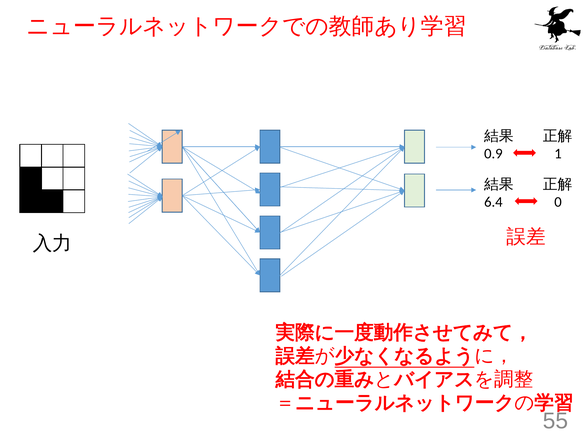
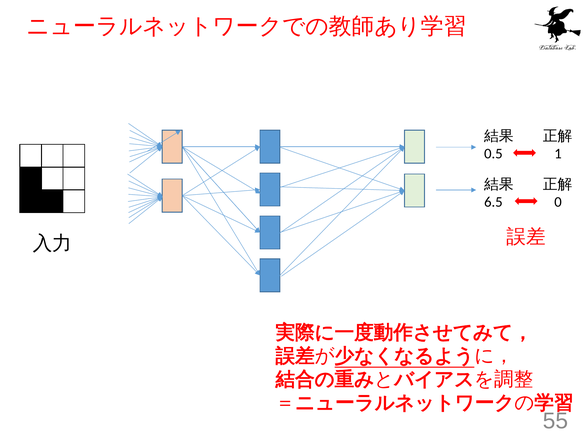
0.9: 0.9 -> 0.5
6.4: 6.4 -> 6.5
